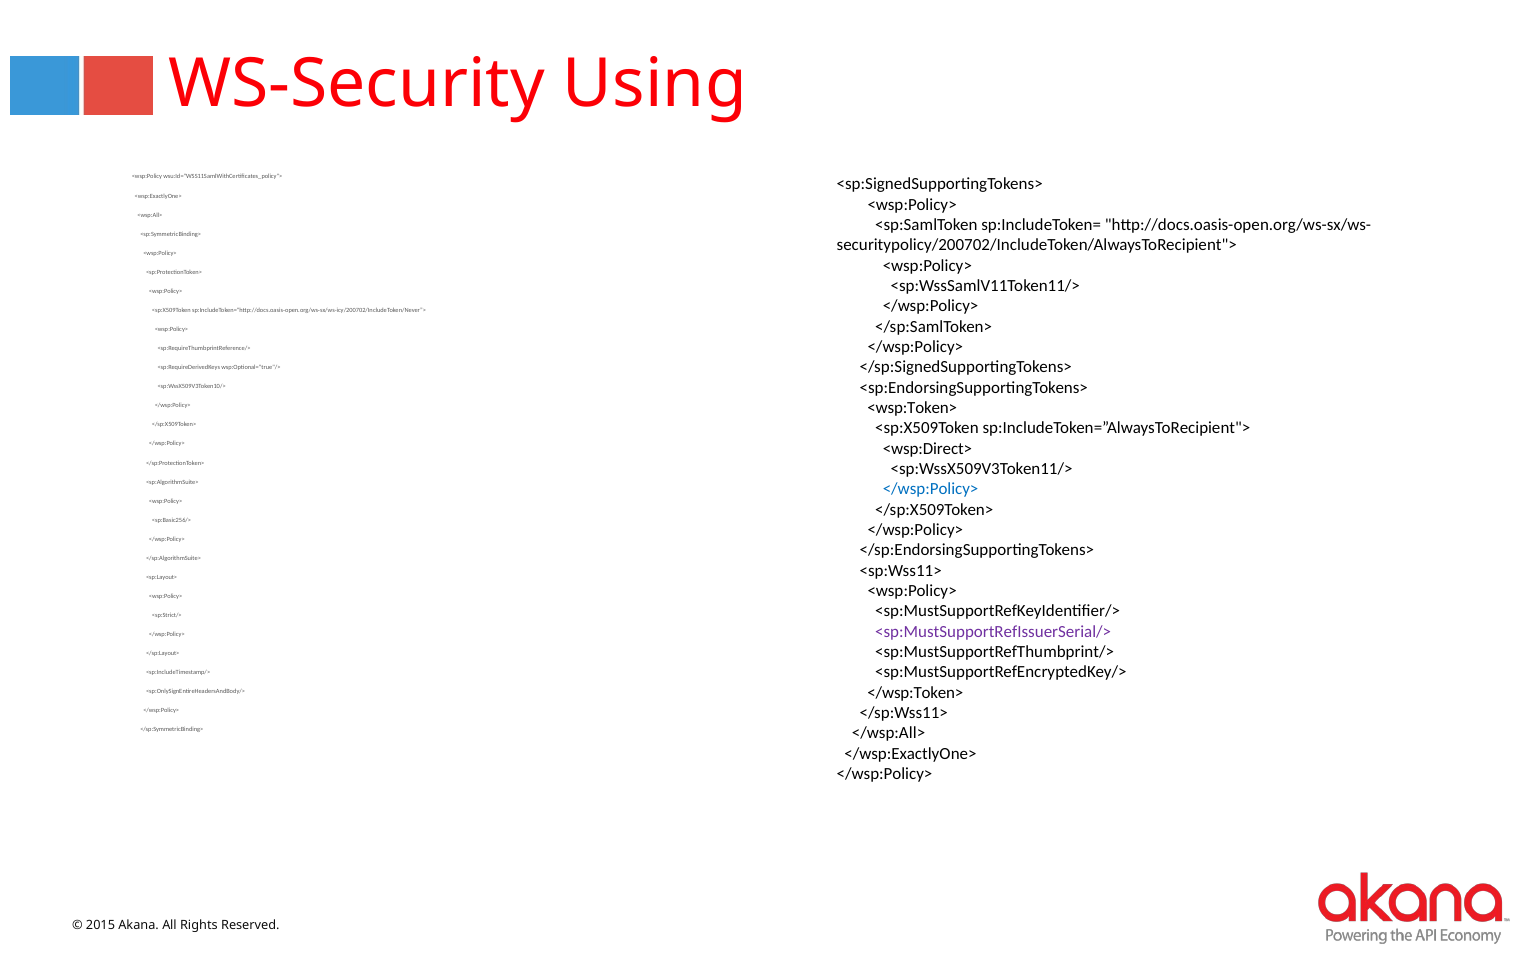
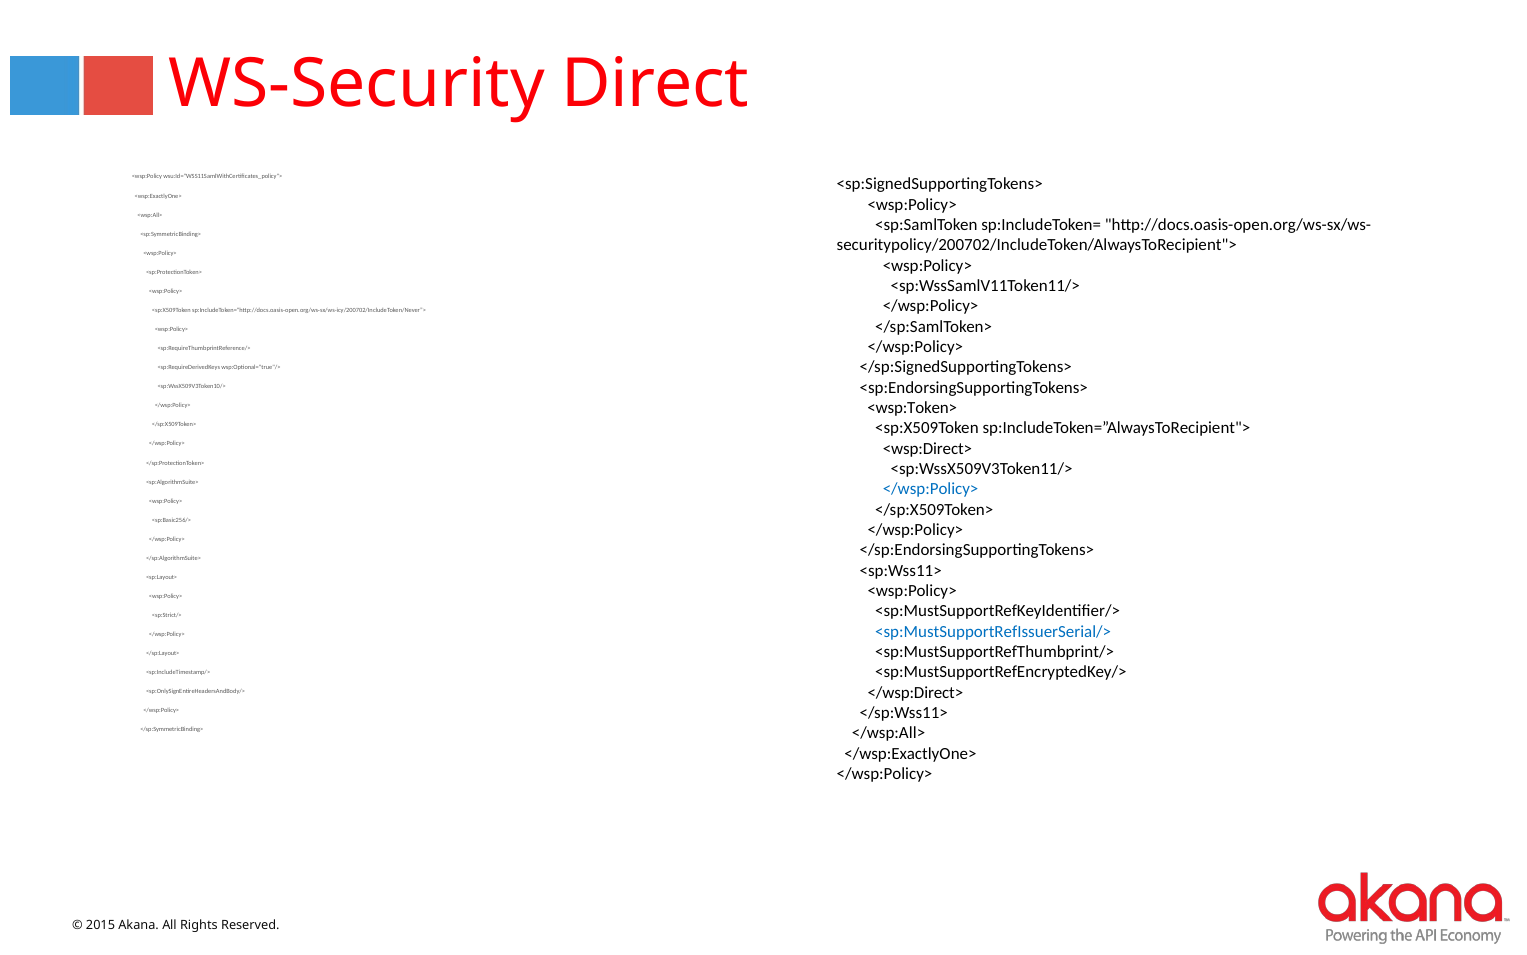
Using: Using -> Direct
<sp:MustSupportRefIssuerSerial/> colour: purple -> blue
</wsp:Token>: </wsp:Token> -> </wsp:Direct>
